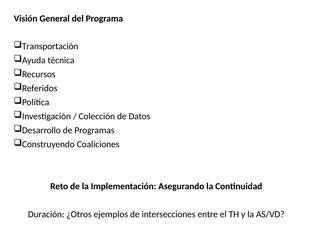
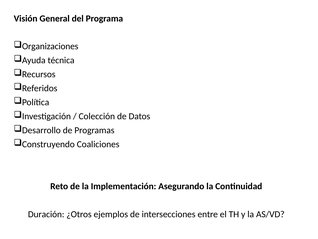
Transportación: Transportación -> Organizaciones
